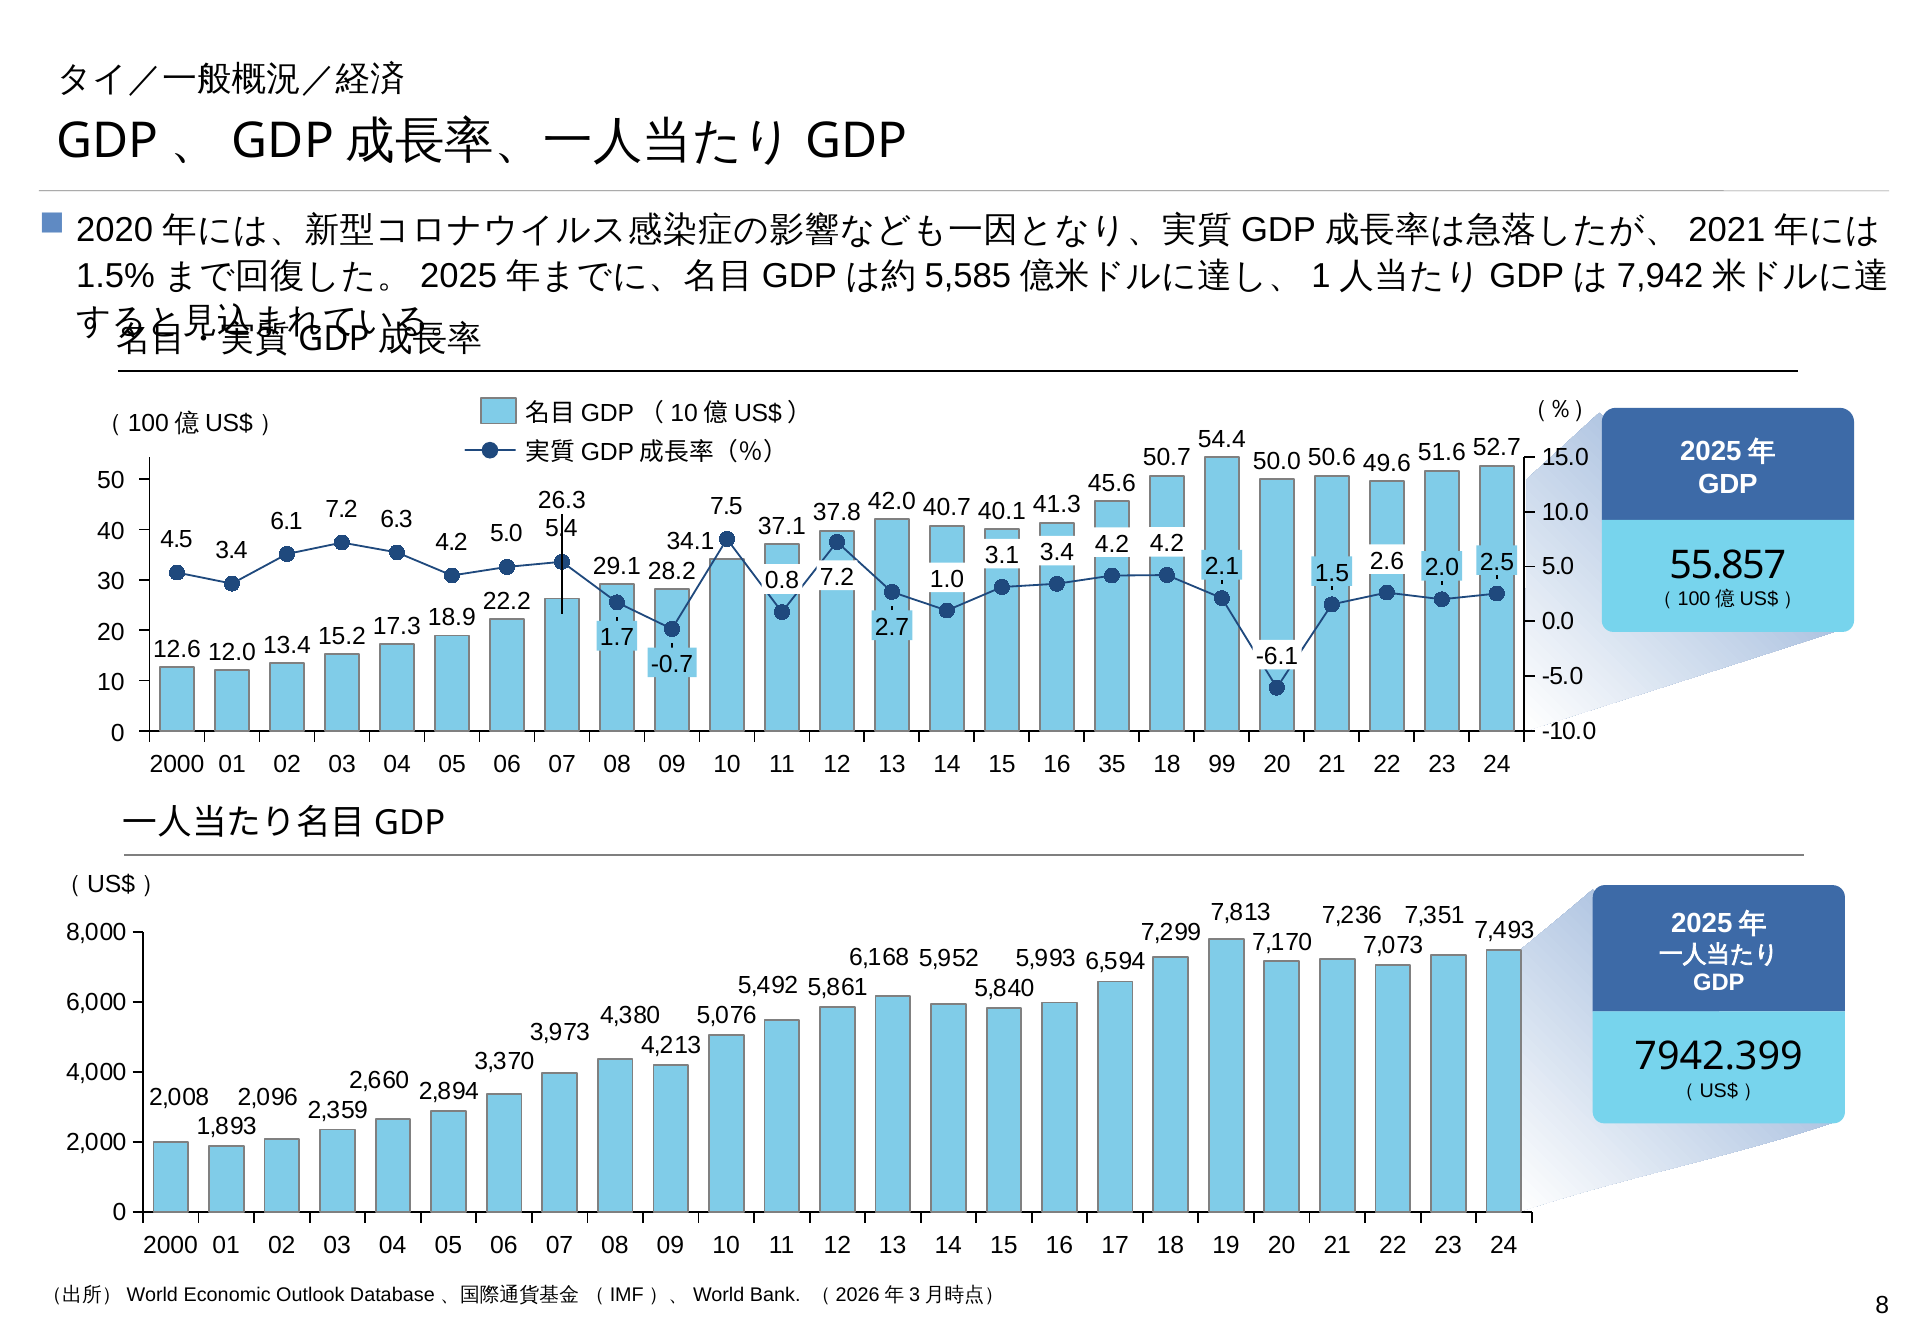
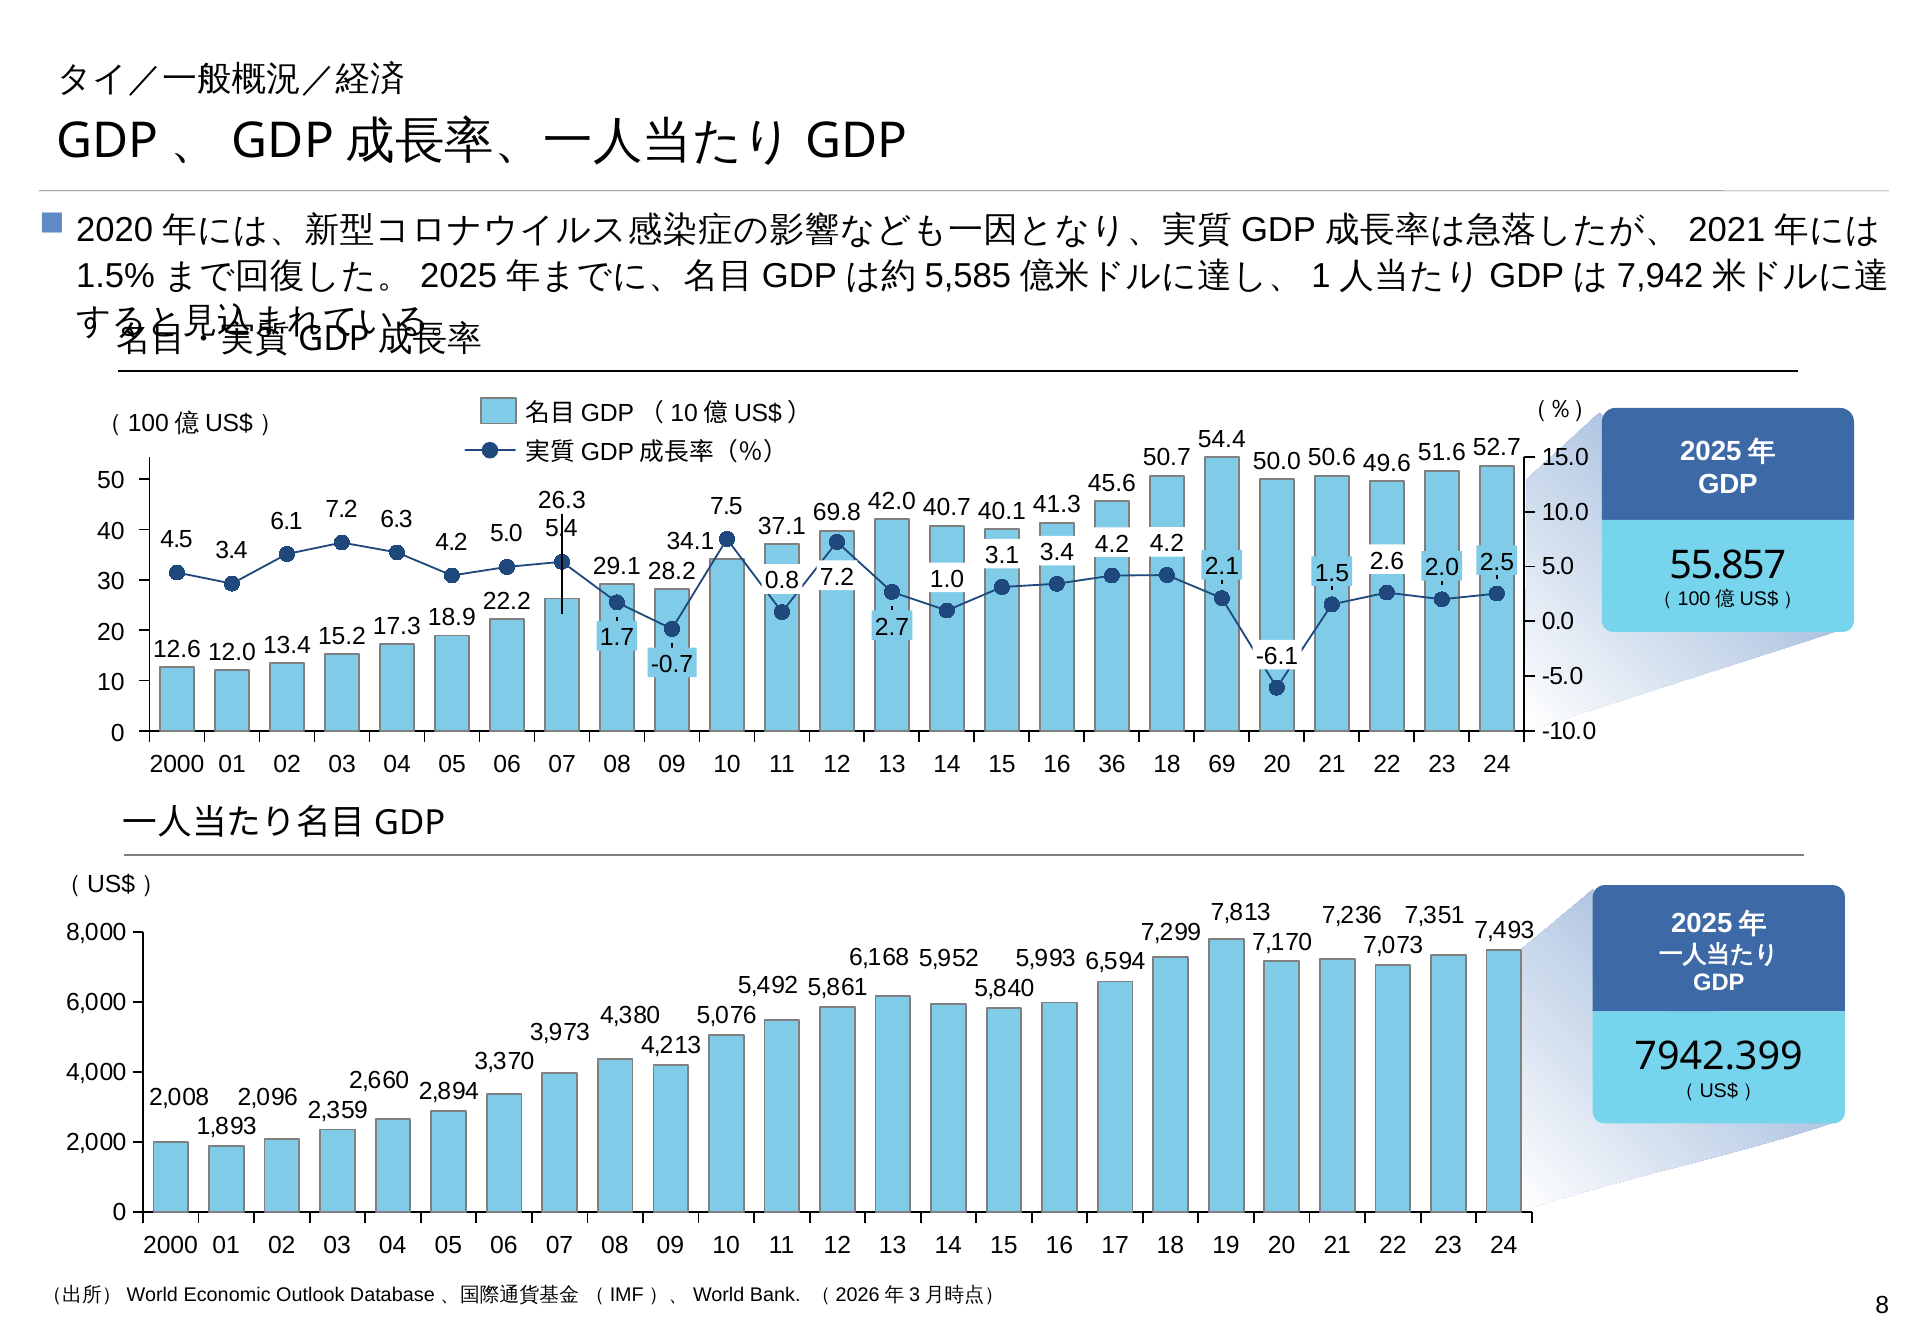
37.8: 37.8 -> 69.8
35: 35 -> 36
99: 99 -> 69
